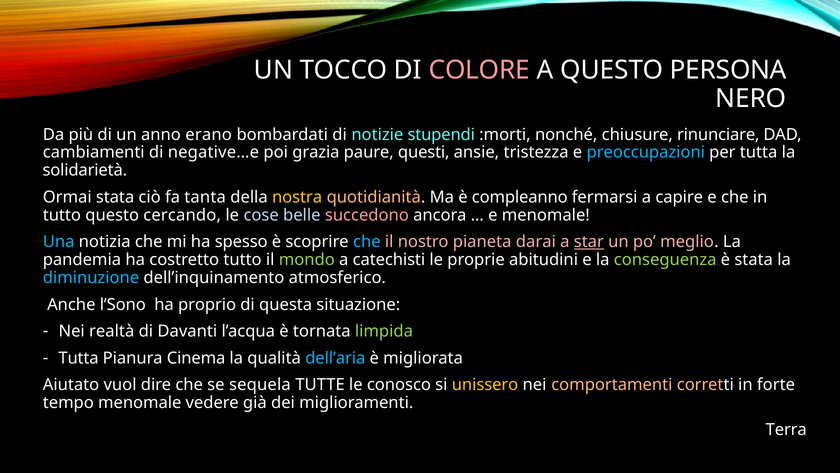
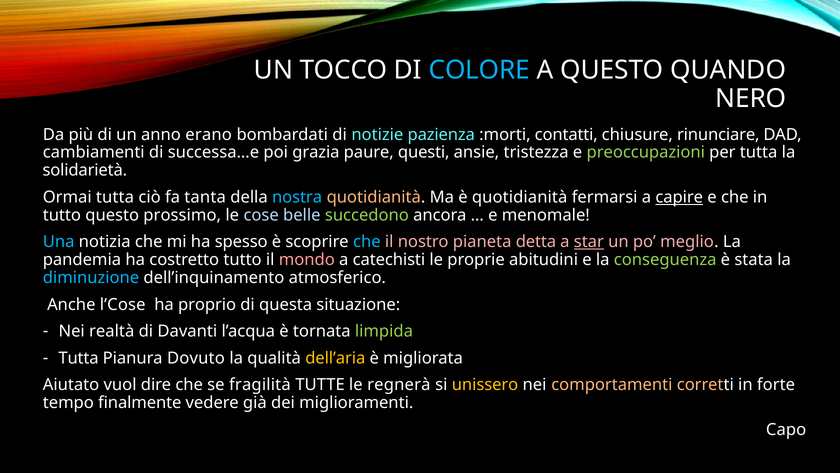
COLORE colour: pink -> light blue
PERSONA: PERSONA -> QUANDO
stupendi: stupendi -> pazienza
nonché: nonché -> contatti
negative…e: negative…e -> successa…e
preoccupazioni colour: light blue -> light green
Ormai stata: stata -> tutta
nostra colour: yellow -> light blue
è compleanno: compleanno -> quotidianità
capire underline: none -> present
cercando: cercando -> prossimo
succedono colour: pink -> light green
darai: darai -> detta
mondo colour: light green -> pink
l’Sono: l’Sono -> l’Cose
Cinema: Cinema -> Dovuto
dell’aria colour: light blue -> yellow
sequela: sequela -> fragilità
conosco: conosco -> regnerà
tempo menomale: menomale -> finalmente
Terra: Terra -> Capo
